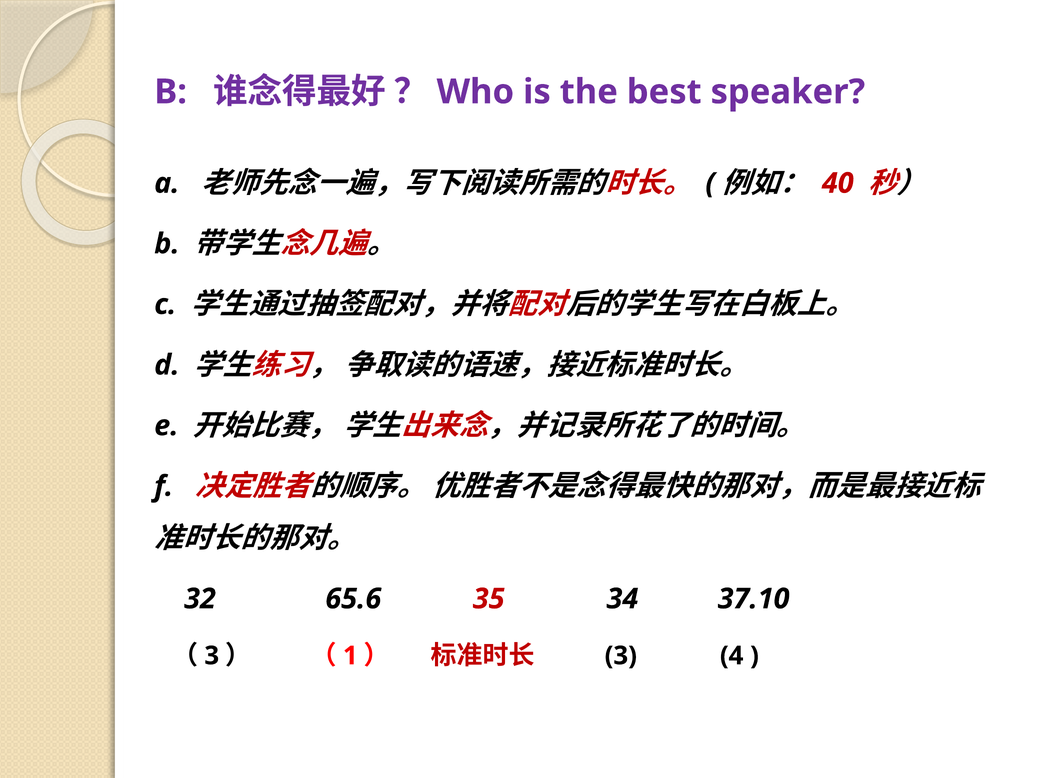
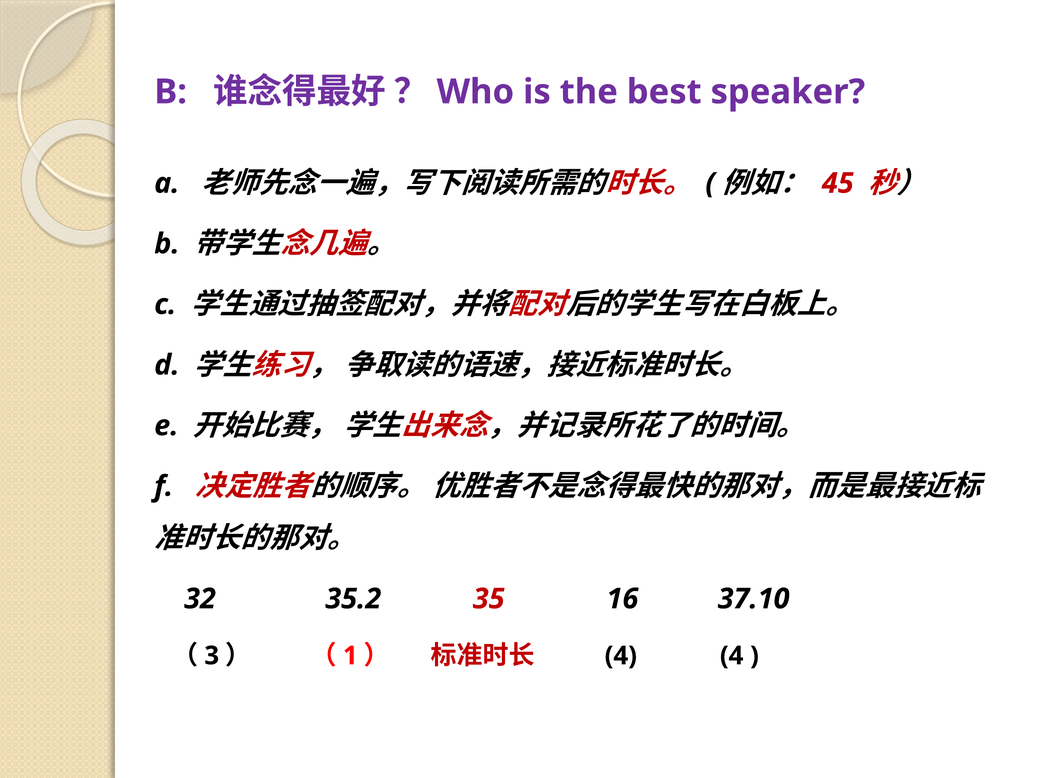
40: 40 -> 45
65.6: 65.6 -> 35.2
34: 34 -> 16
3 at (621, 655): 3 -> 4
